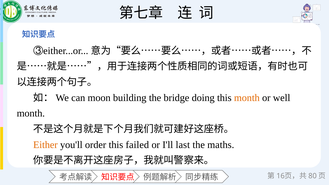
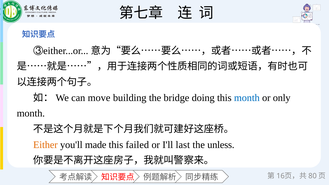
moon: moon -> move
month at (247, 98) colour: orange -> blue
well: well -> only
order: order -> made
maths: maths -> unless
